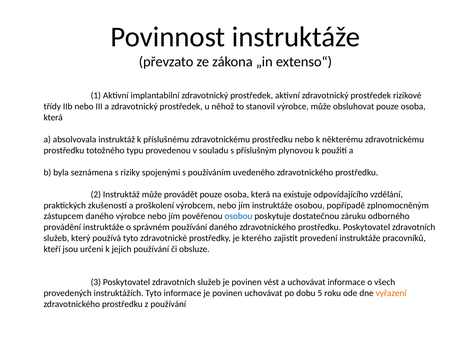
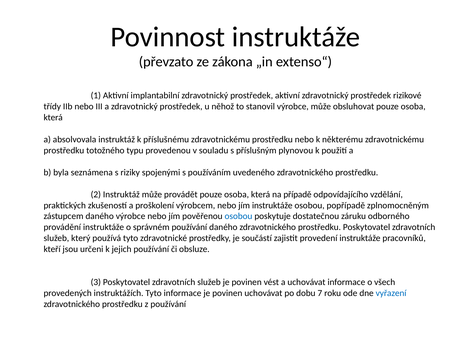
existuje: existuje -> případě
kterého: kterého -> součástí
5: 5 -> 7
vyřazení colour: orange -> blue
